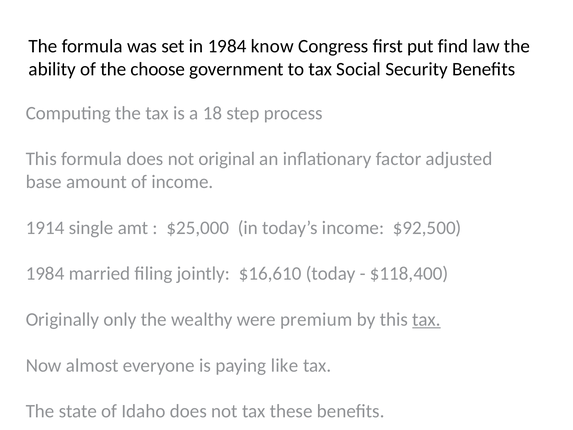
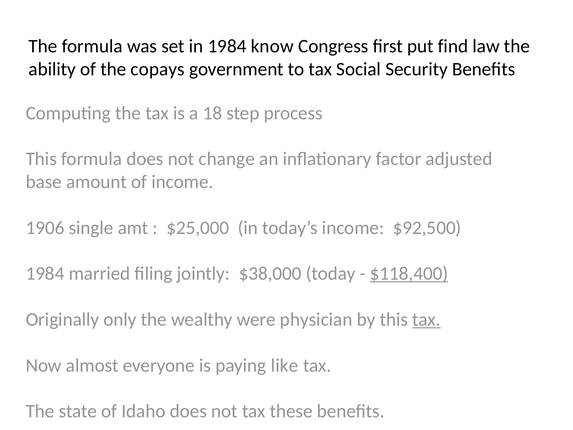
choose: choose -> copays
original: original -> change
1914: 1914 -> 1906
$16,610: $16,610 -> $38,000
$118,400 underline: none -> present
premium: premium -> physician
